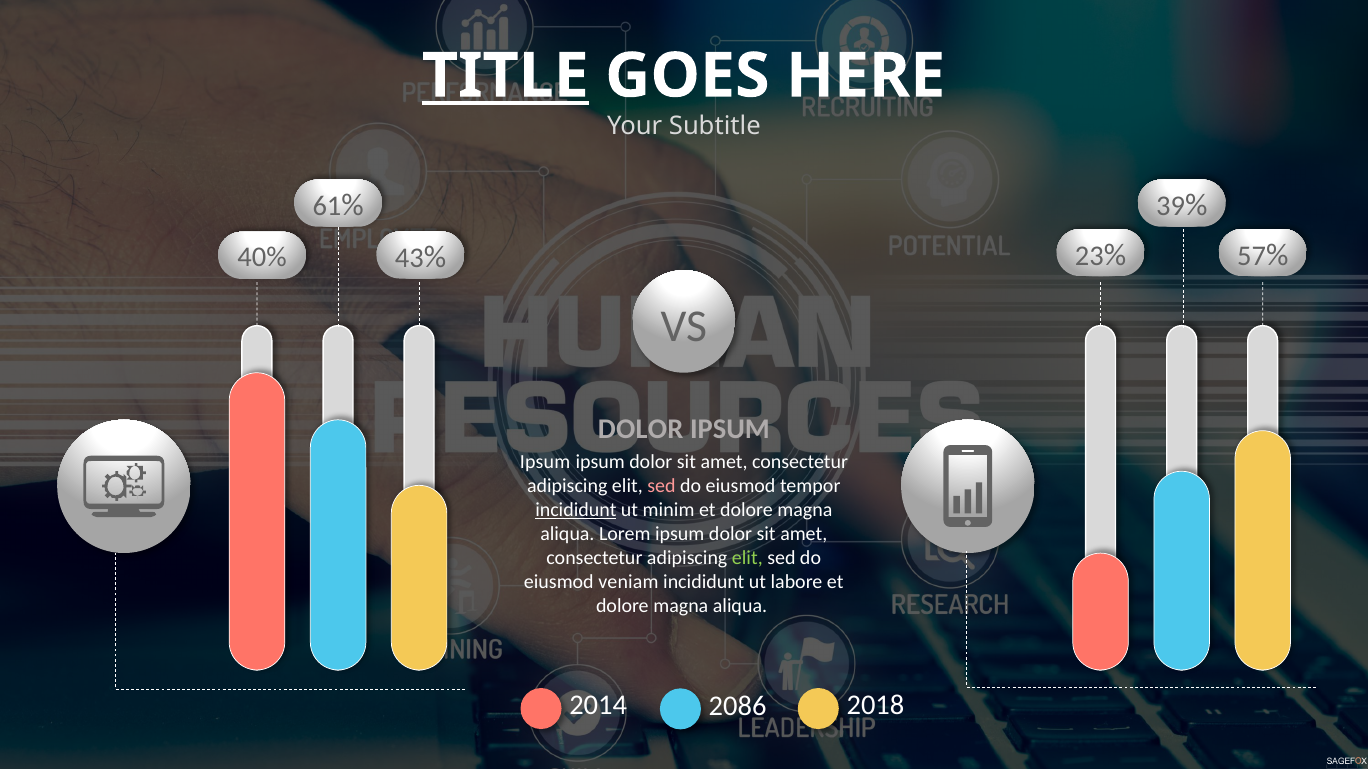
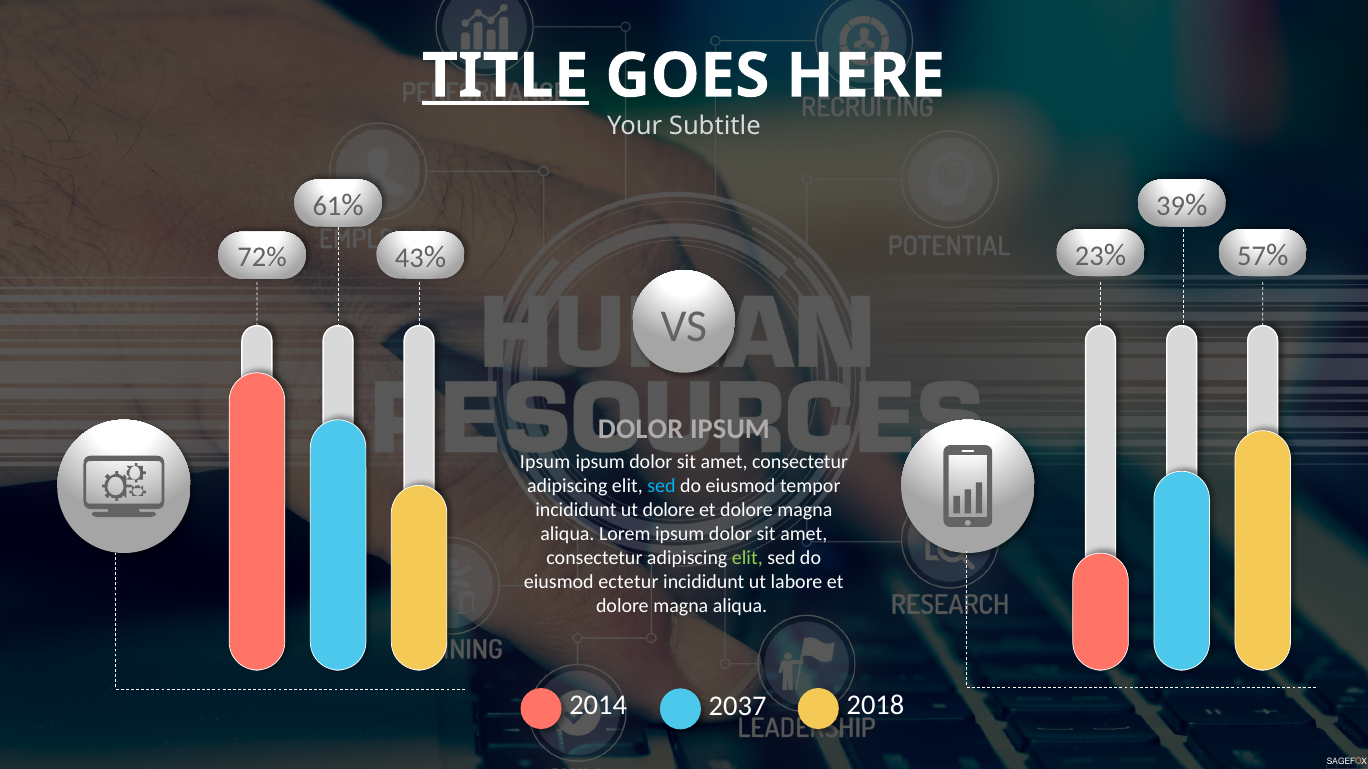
40%: 40% -> 72%
sed at (661, 486) colour: pink -> light blue
incididunt at (576, 510) underline: present -> none
ut minim: minim -> dolore
veniam: veniam -> ectetur
2086: 2086 -> 2037
